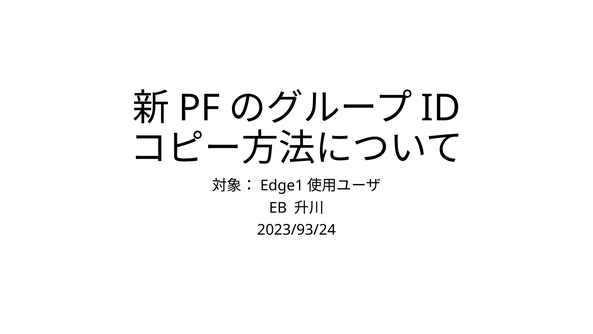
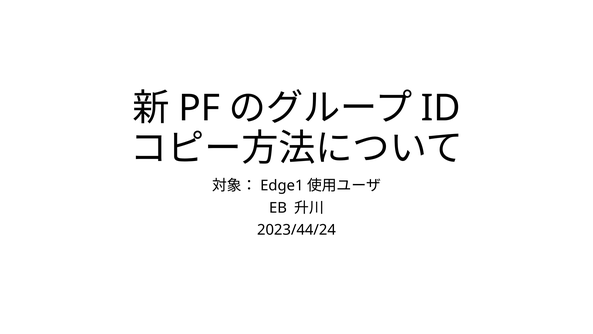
2023/93/24: 2023/93/24 -> 2023/44/24
